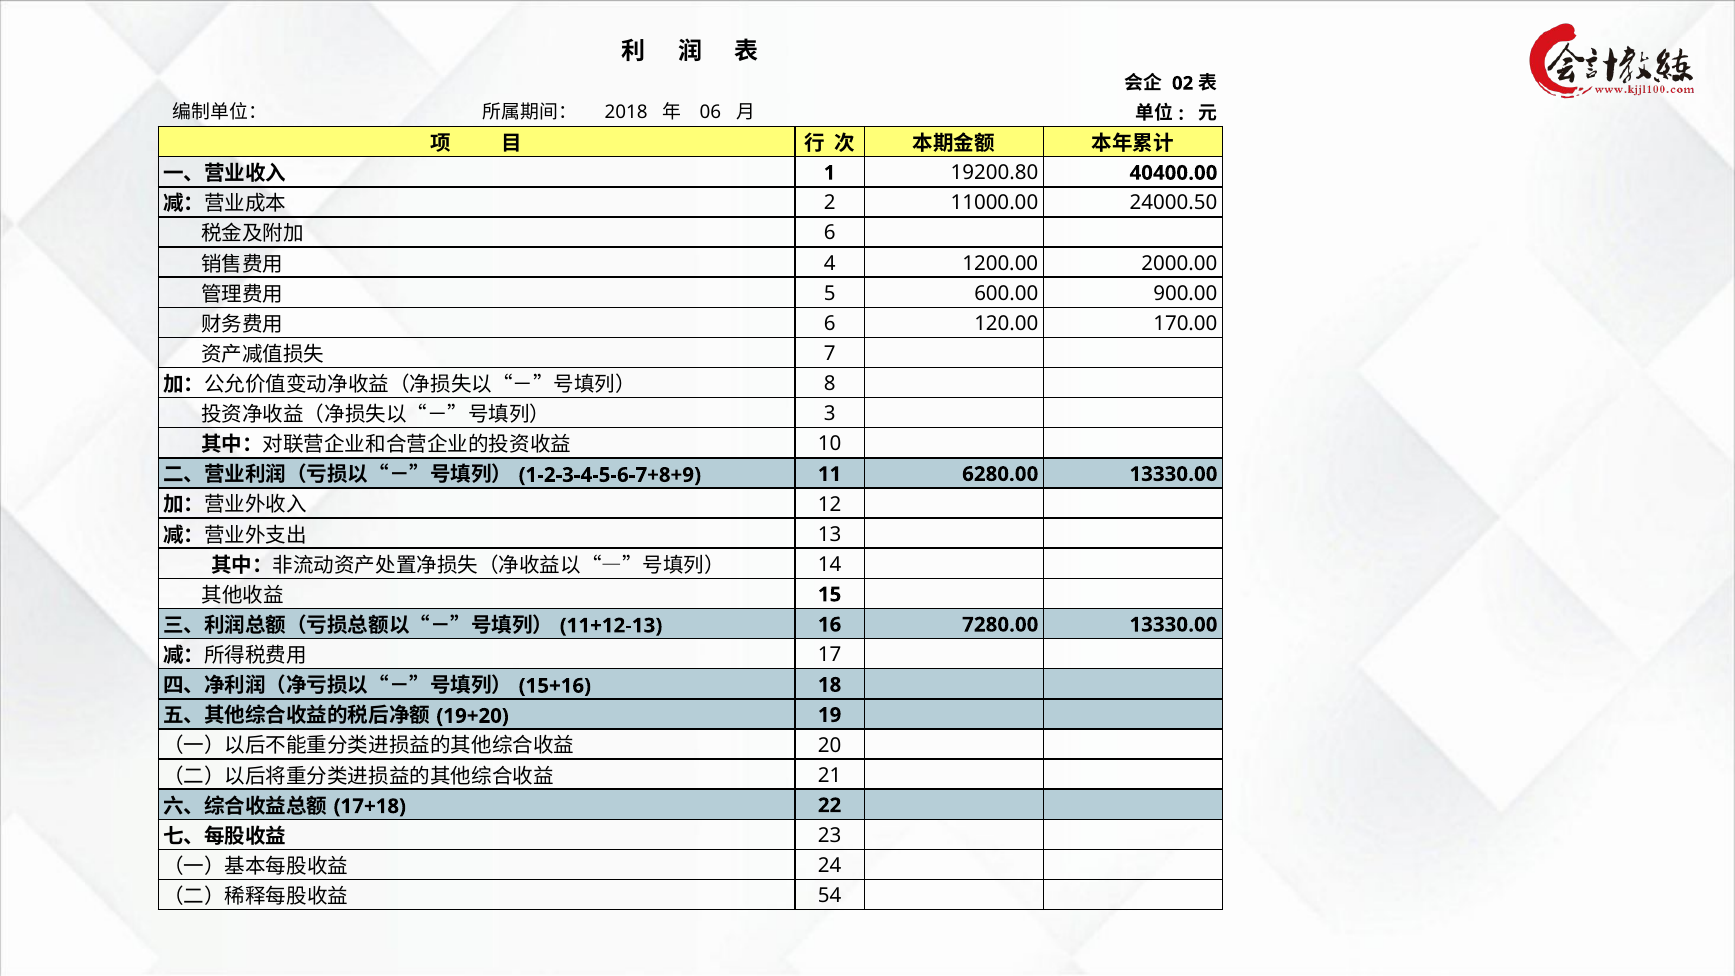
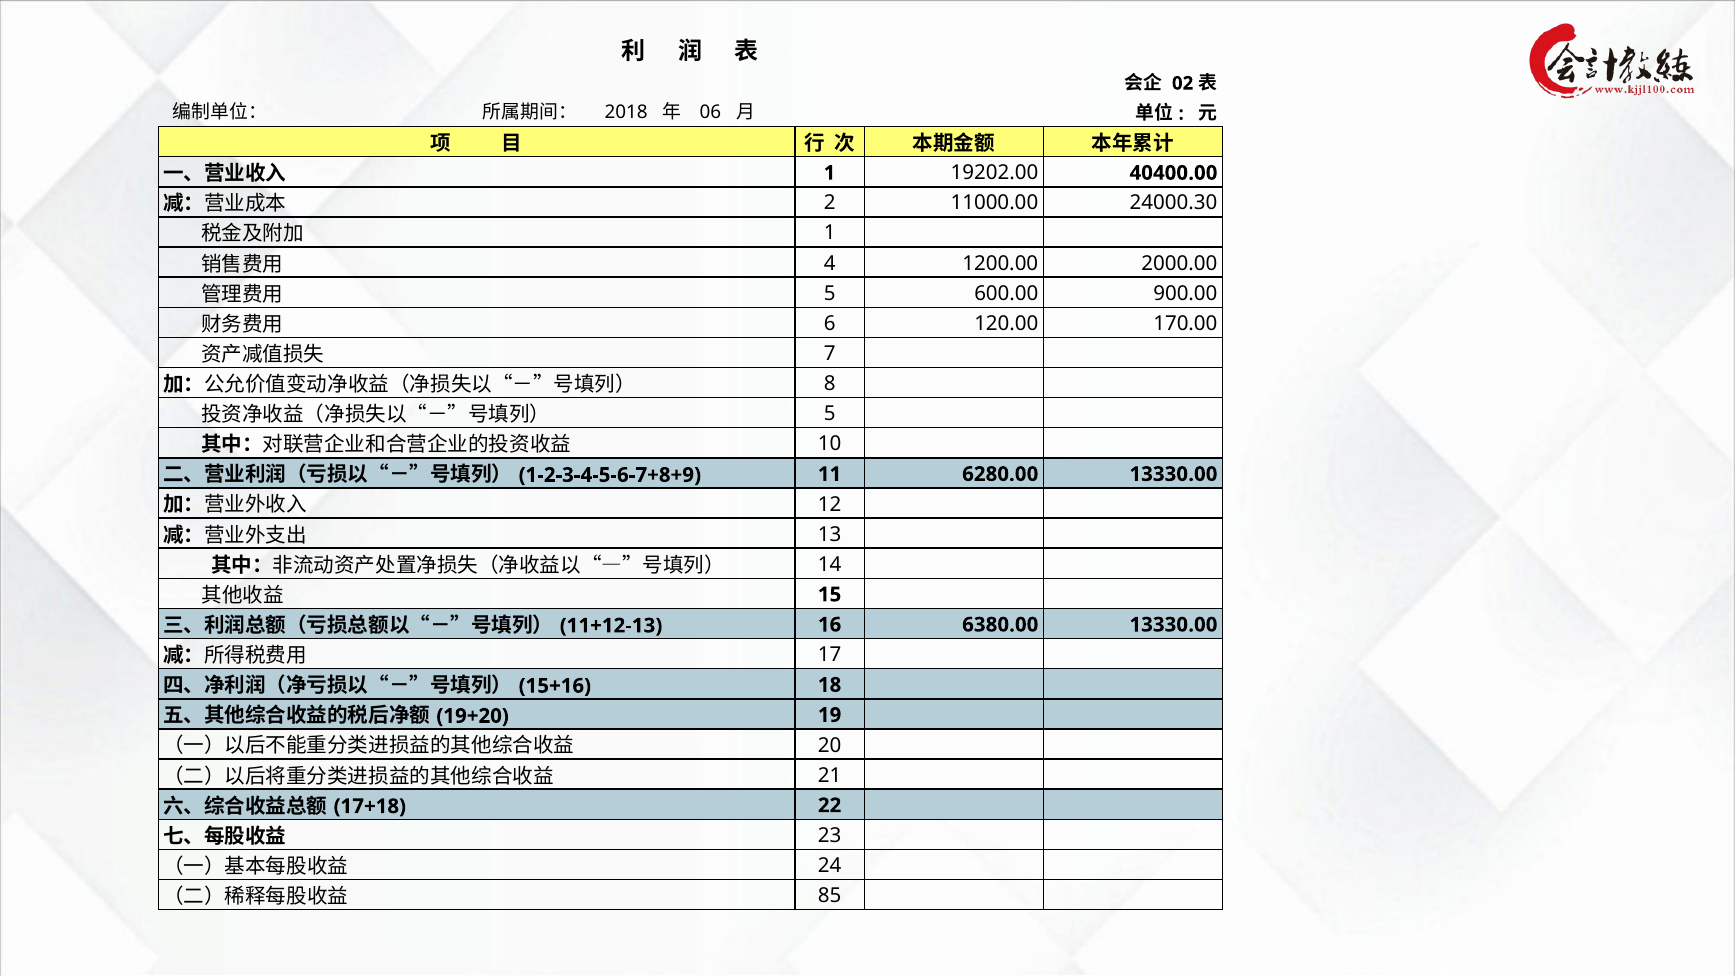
19200.80: 19200.80 -> 19202.00
24000.50: 24000.50 -> 24000.30
6 at (830, 233): 6 -> 1
3 at (830, 414): 3 -> 5
7280.00: 7280.00 -> 6380.00
54: 54 -> 85
